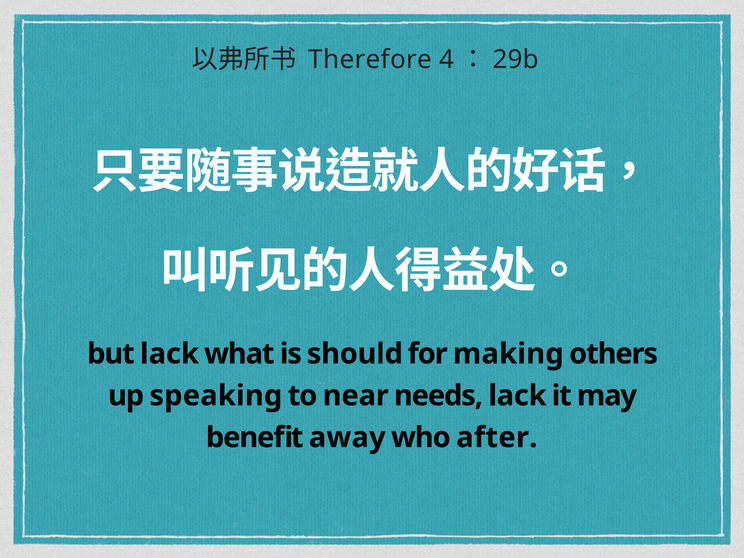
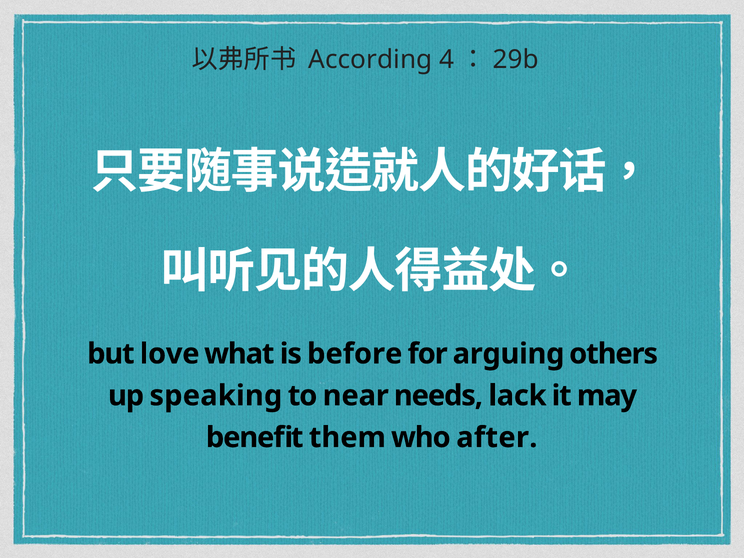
Therefore: Therefore -> According
but lack: lack -> love
should: should -> before
making: making -> arguing
away: away -> them
